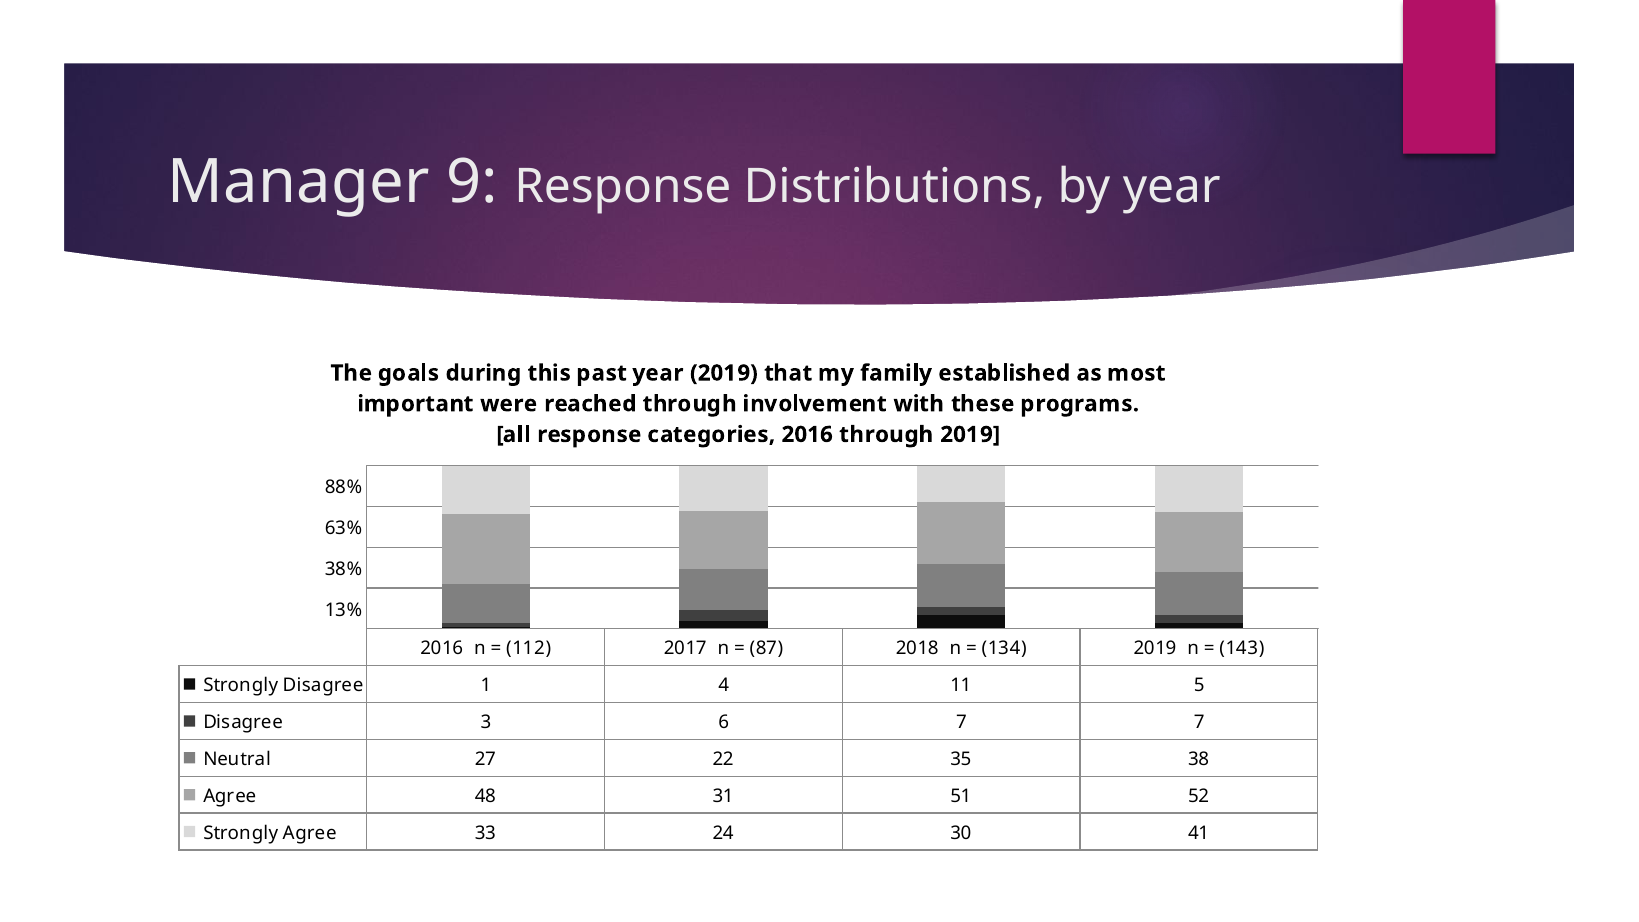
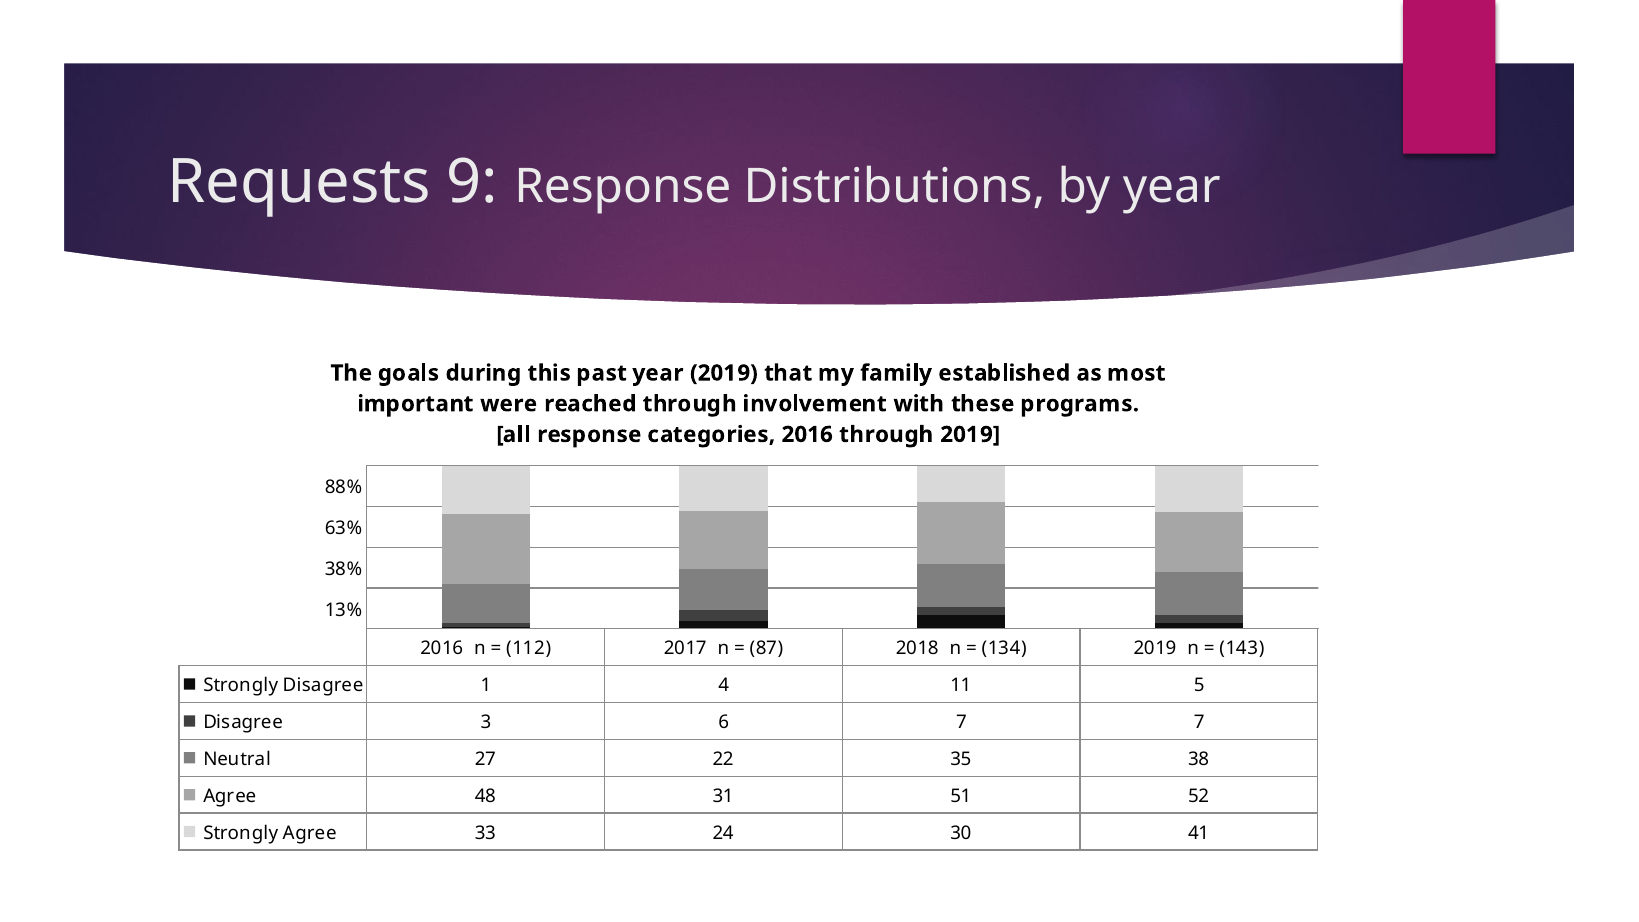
Manager: Manager -> Requests
